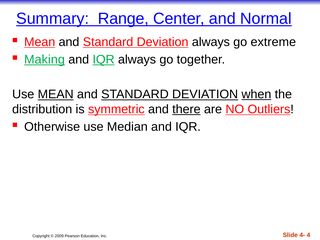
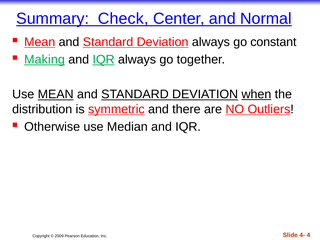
Range: Range -> Check
extreme: extreme -> constant
there underline: present -> none
